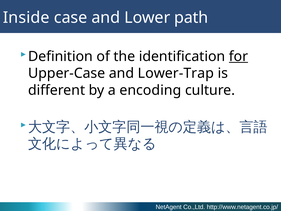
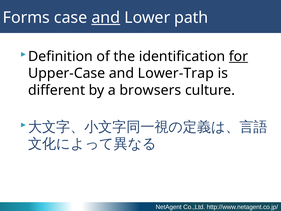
Inside: Inside -> Forms
and at (106, 18) underline: none -> present
encoding: encoding -> browsers
